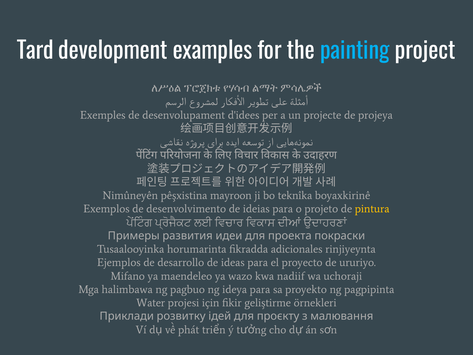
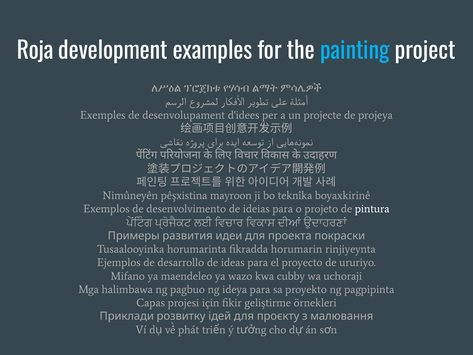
Tard: Tard -> Roja
pintura colour: yellow -> white
adicionales: adicionales -> horumarin
nadiif: nadiif -> cubby
Water: Water -> Capas
